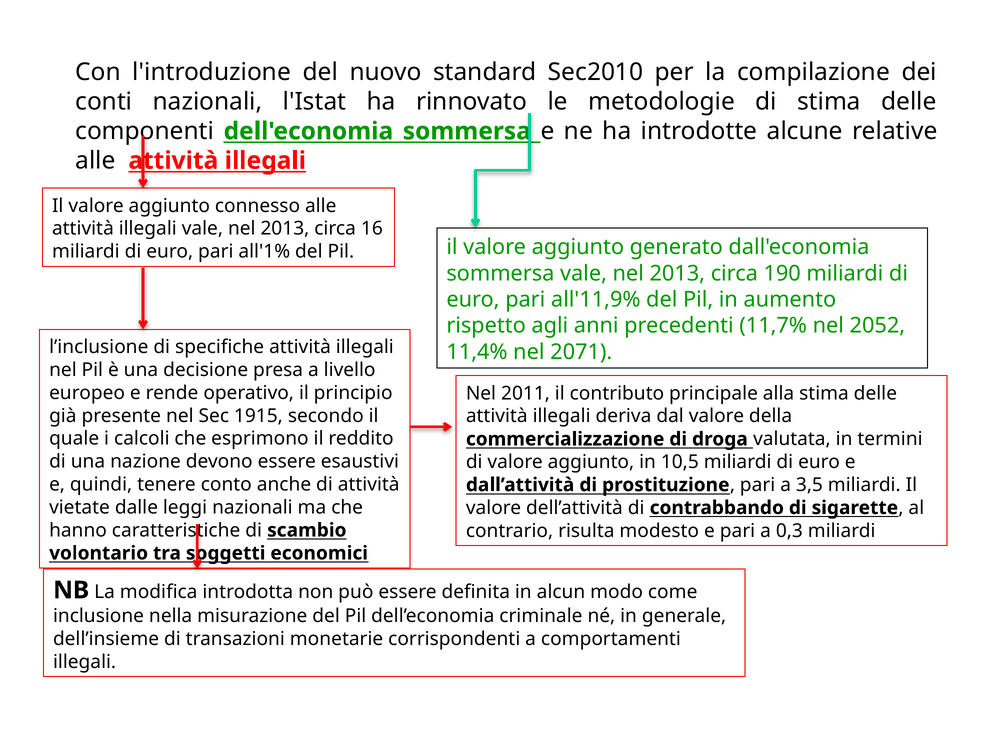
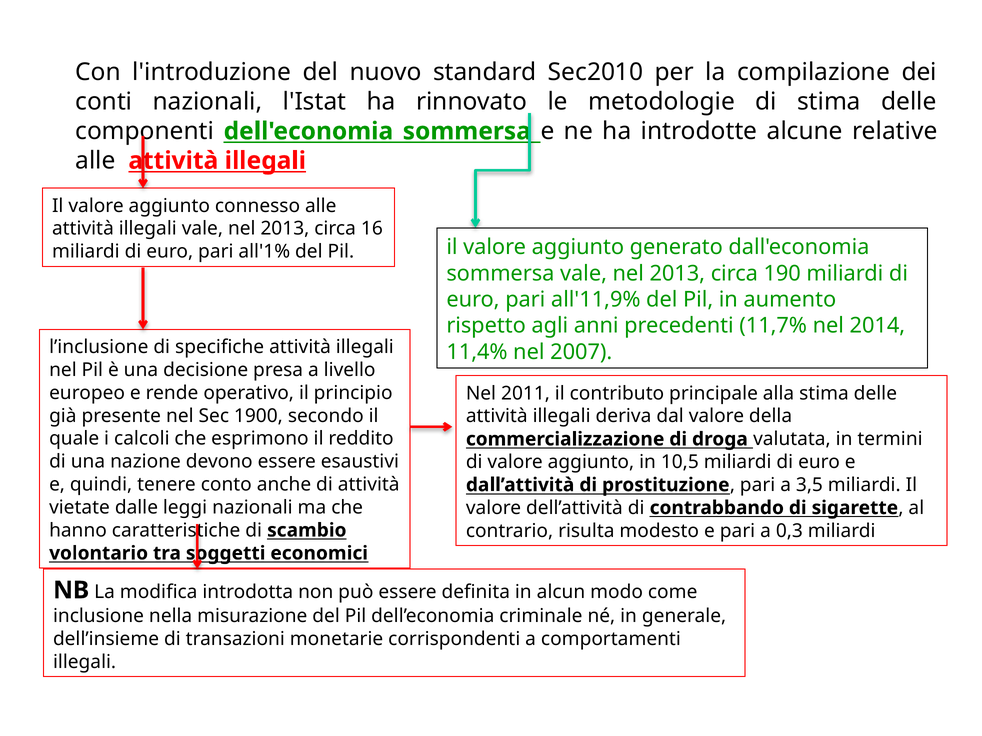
2052: 2052 -> 2014
2071: 2071 -> 2007
1915: 1915 -> 1900
